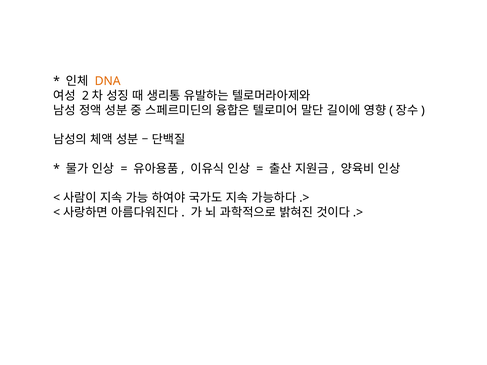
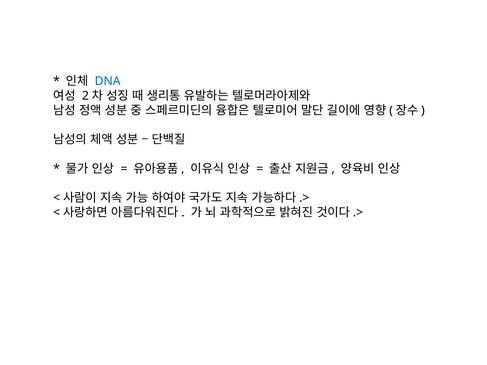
DNA colour: orange -> blue
